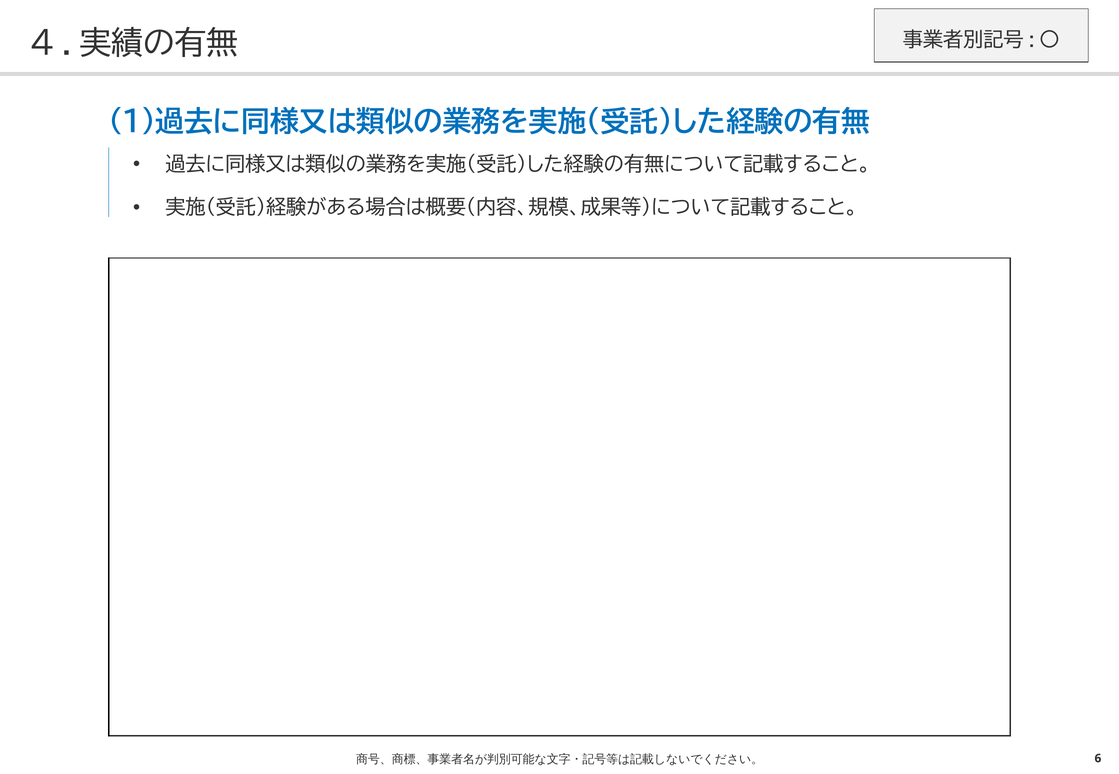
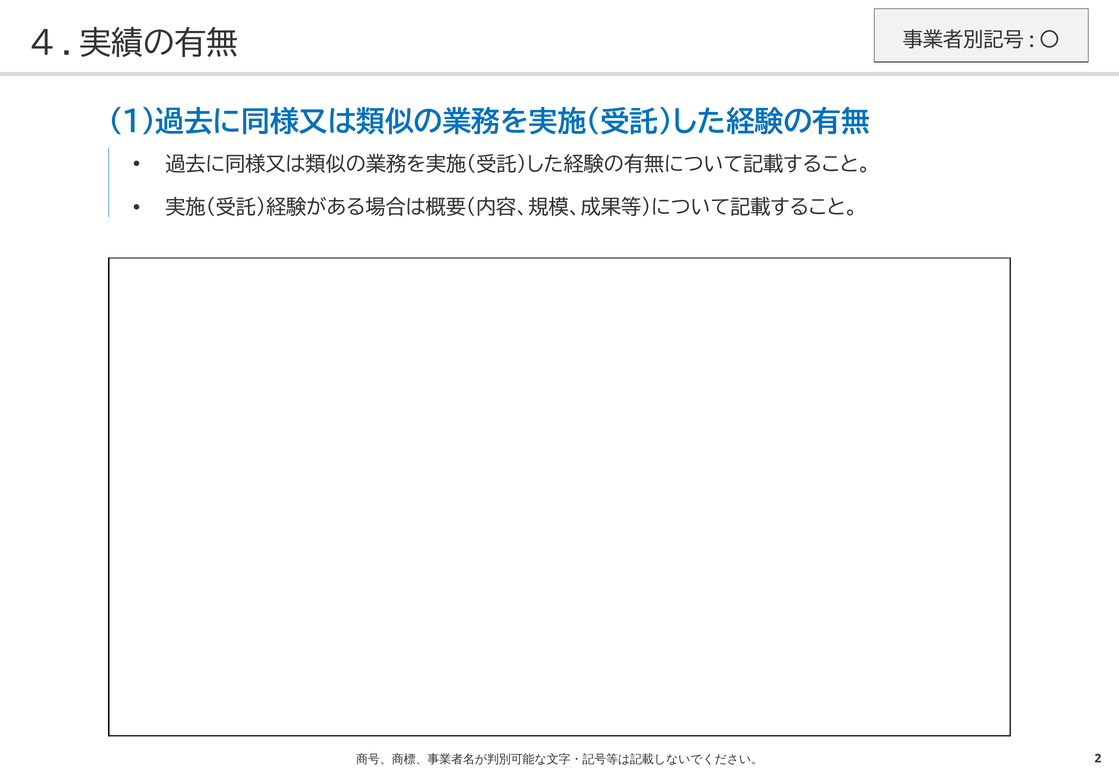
6: 6 -> 2
